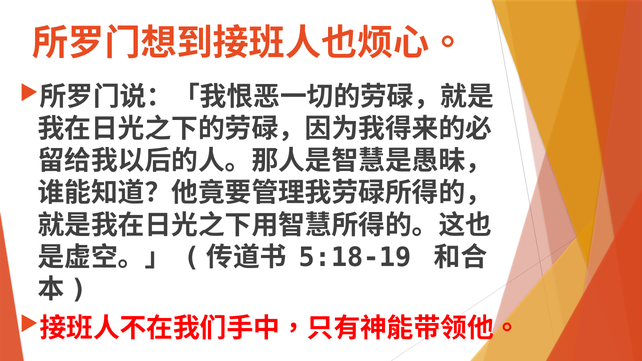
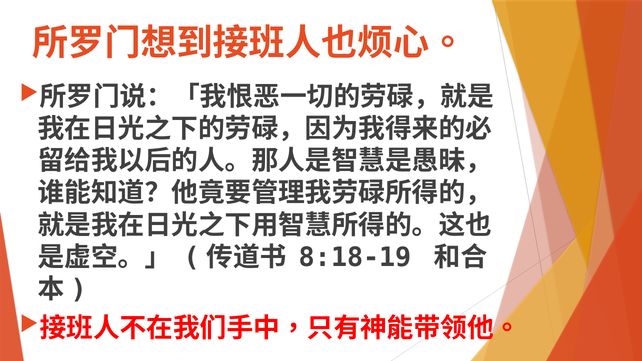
5:18-19: 5:18-19 -> 8:18-19
